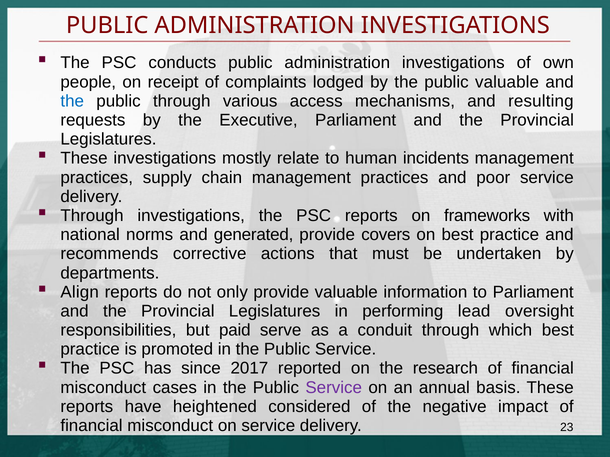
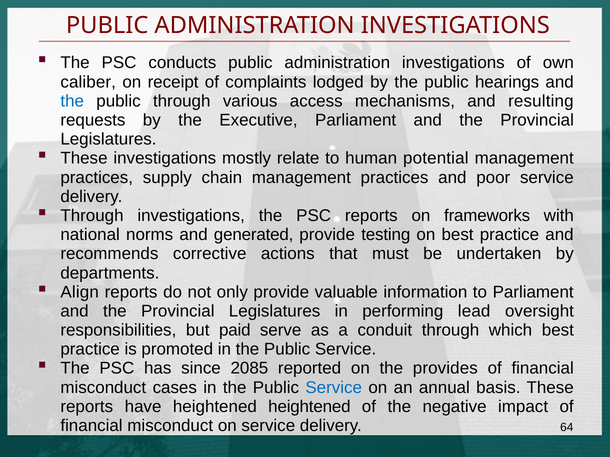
people: people -> caliber
public valuable: valuable -> hearings
incidents: incidents -> potential
covers: covers -> testing
2017: 2017 -> 2085
research: research -> provides
Service at (334, 388) colour: purple -> blue
heightened considered: considered -> heightened
23: 23 -> 64
